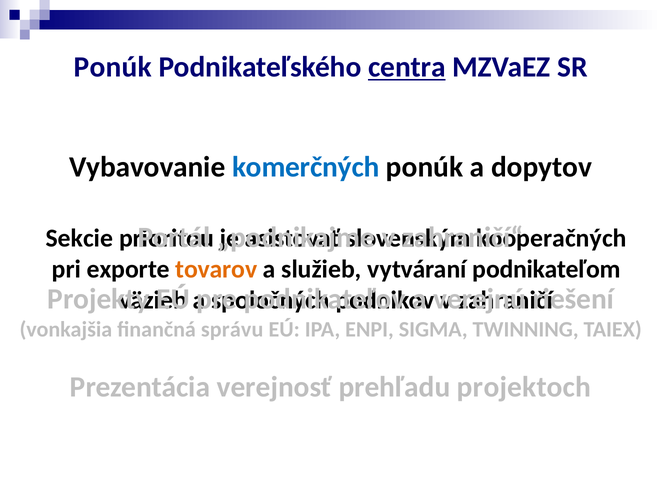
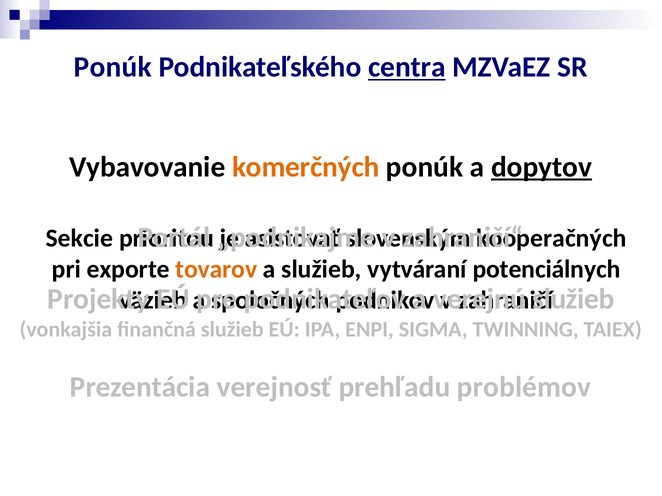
komerčných colour: blue -> orange
dopytov underline: none -> present
podnikateľom: podnikateľom -> potenciálnych
riešení at (573, 299): riešení -> služieb
finančná správu: správu -> služieb
projektoch: projektoch -> problémov
